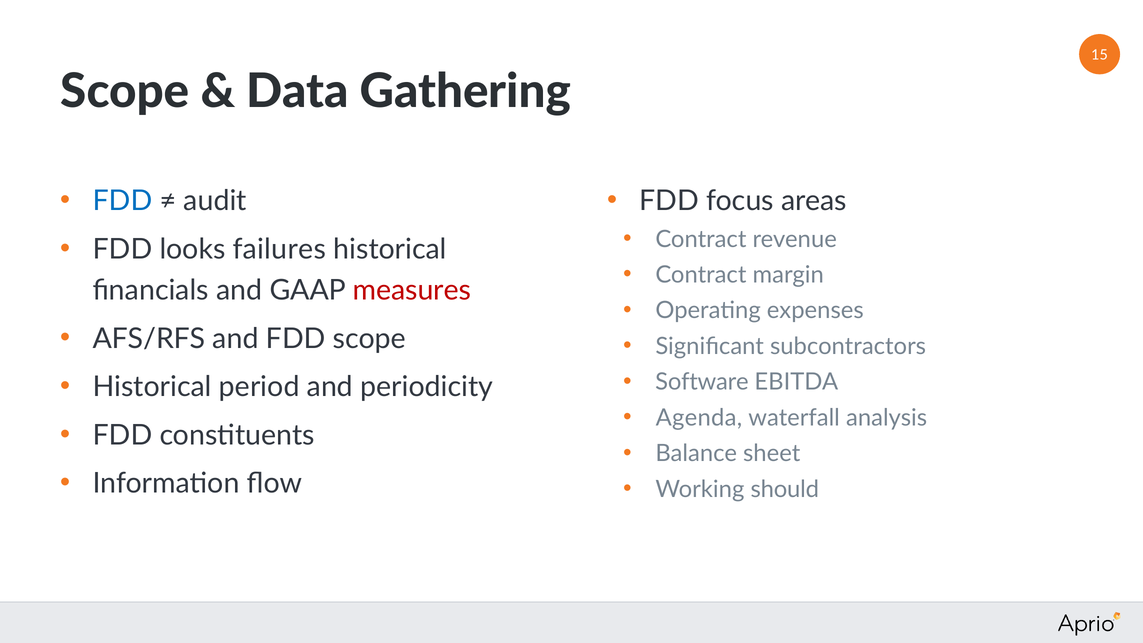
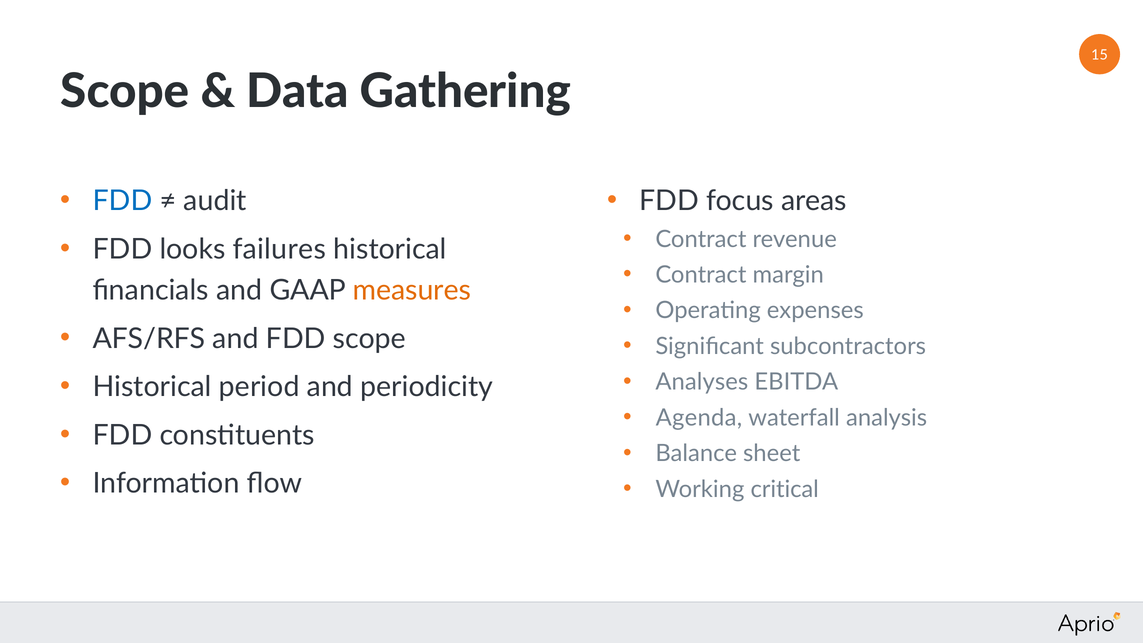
measures colour: red -> orange
Software: Software -> Analyses
should: should -> critical
